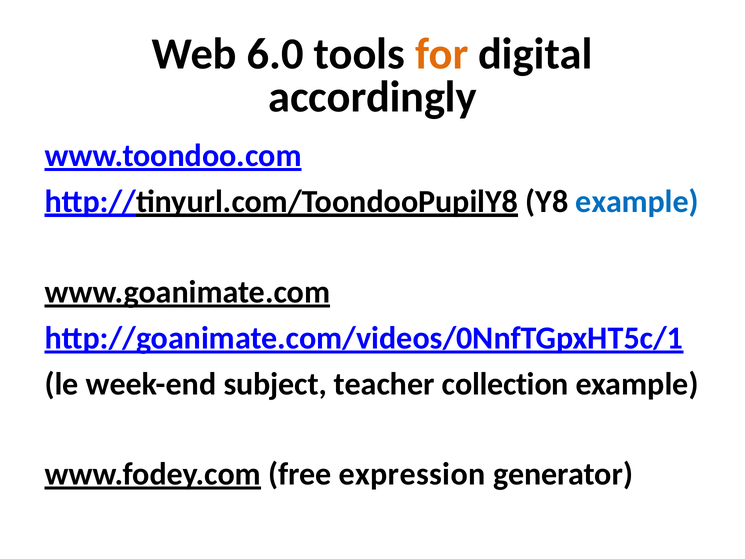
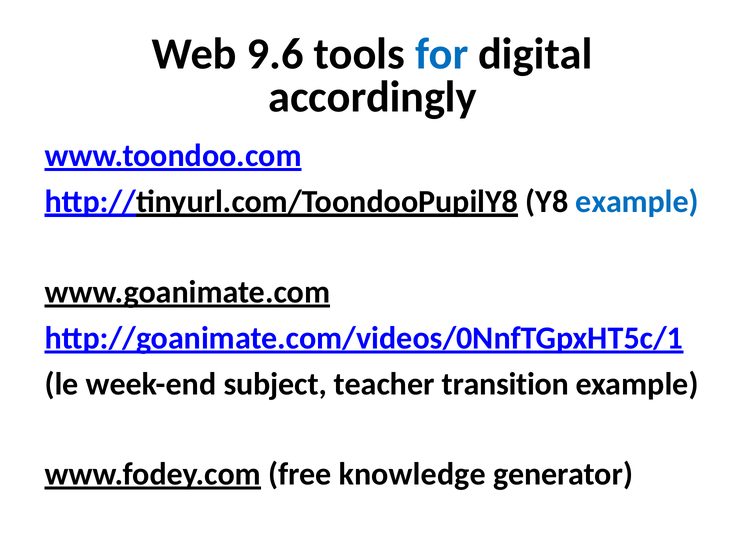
6.0: 6.0 -> 9.6
for colour: orange -> blue
collection: collection -> transition
expression: expression -> knowledge
